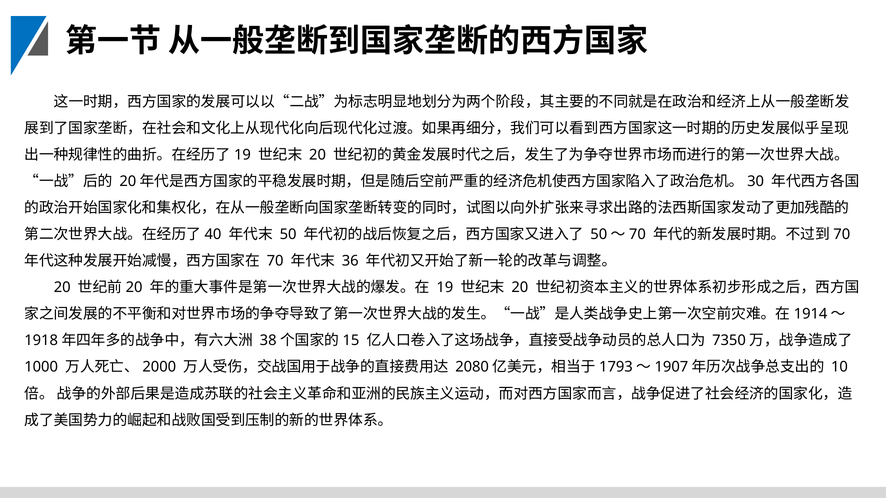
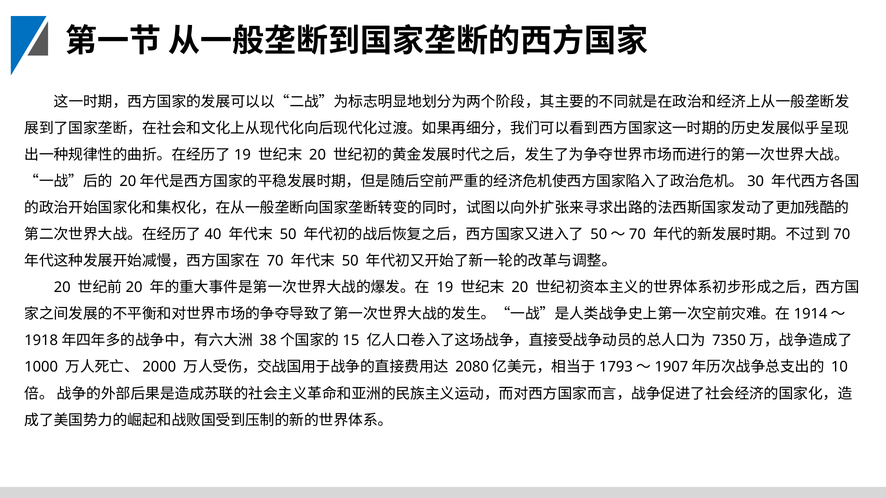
36 at (350, 261): 36 -> 50
